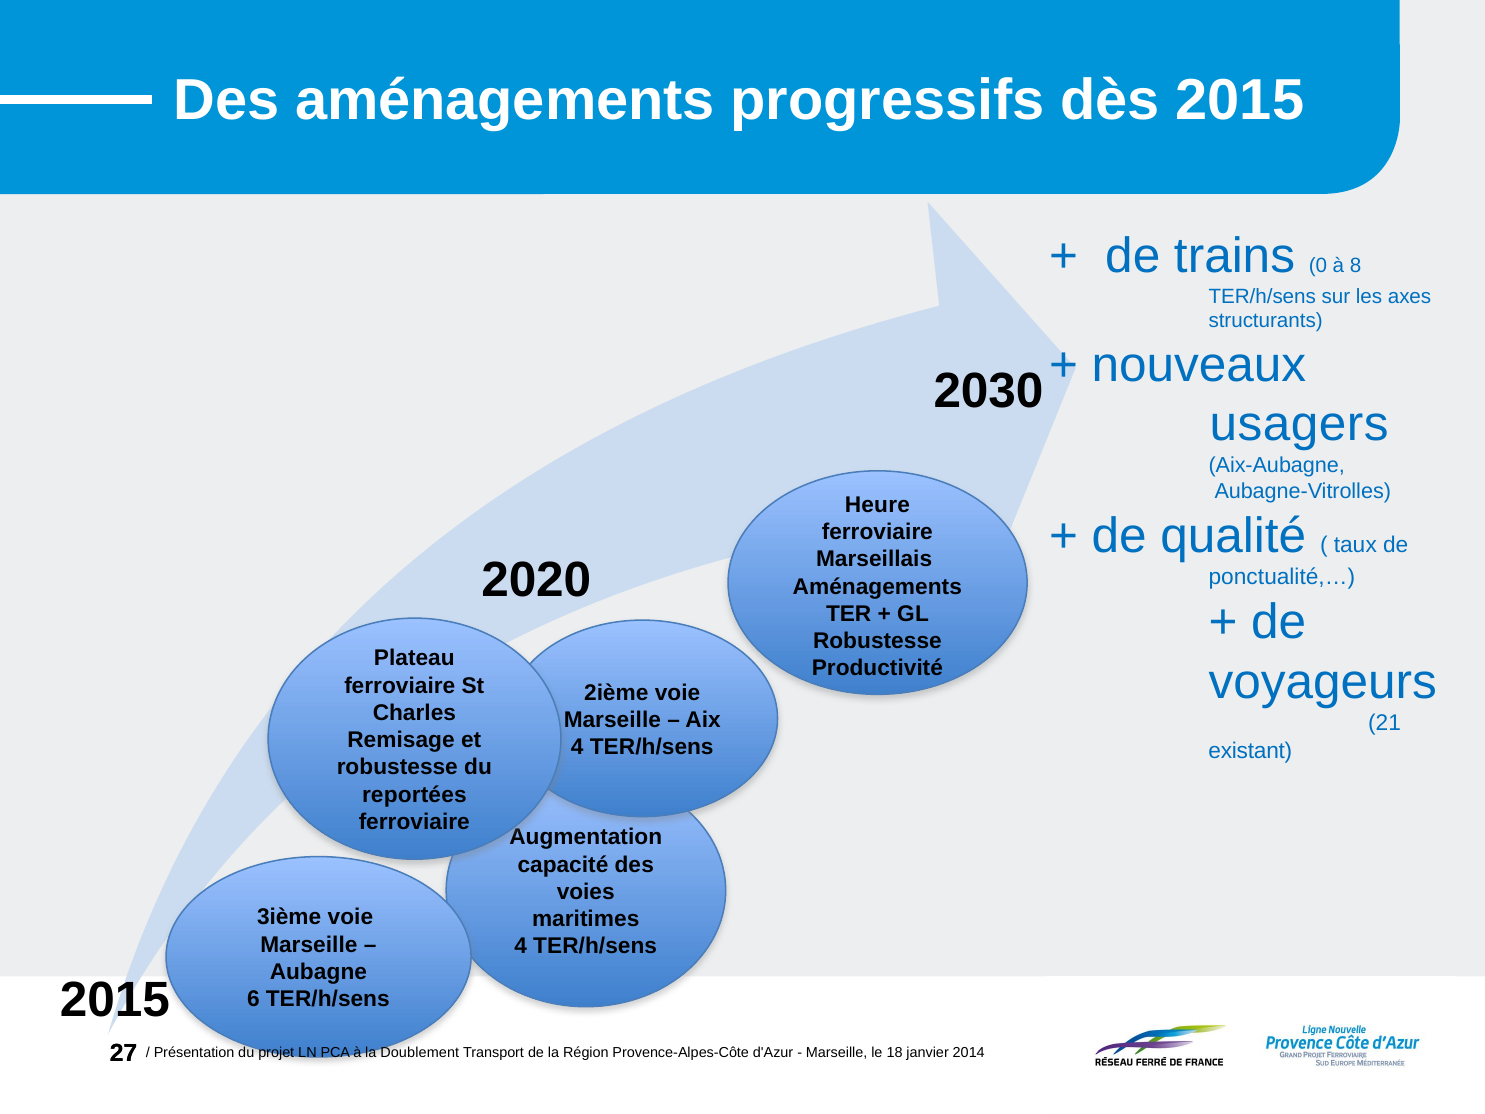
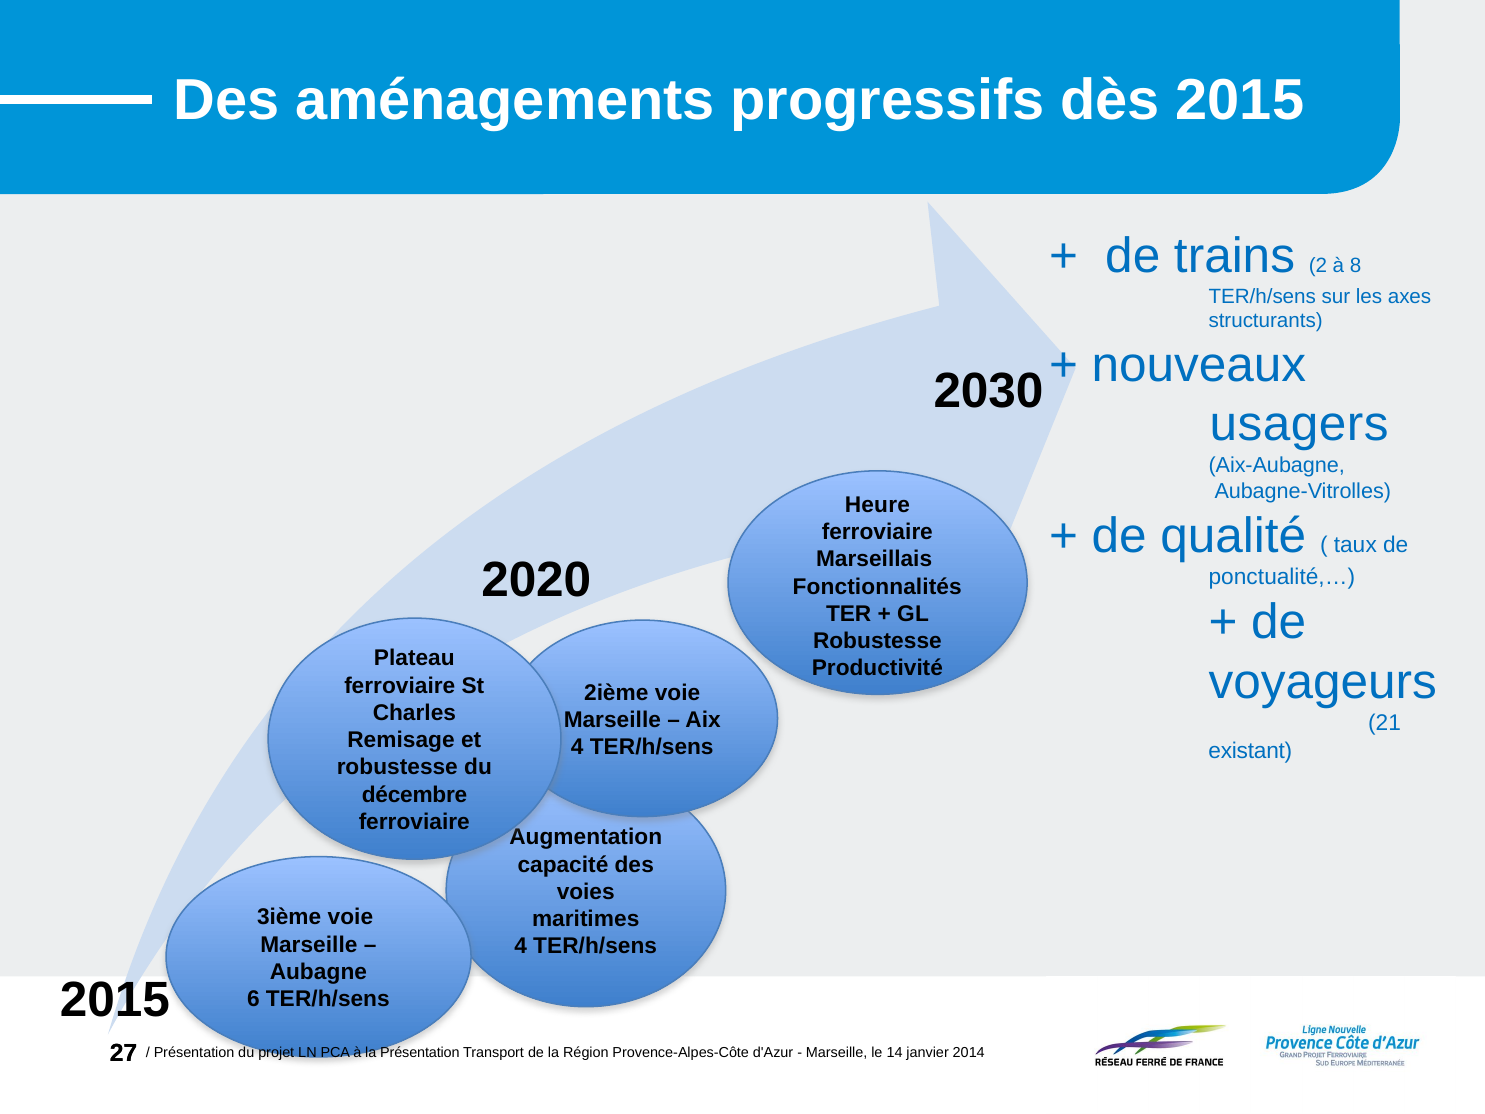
0: 0 -> 2
Aménagements at (877, 587): Aménagements -> Fonctionnalités
reportées: reportées -> décembre
la Doublement: Doublement -> Présentation
18: 18 -> 14
